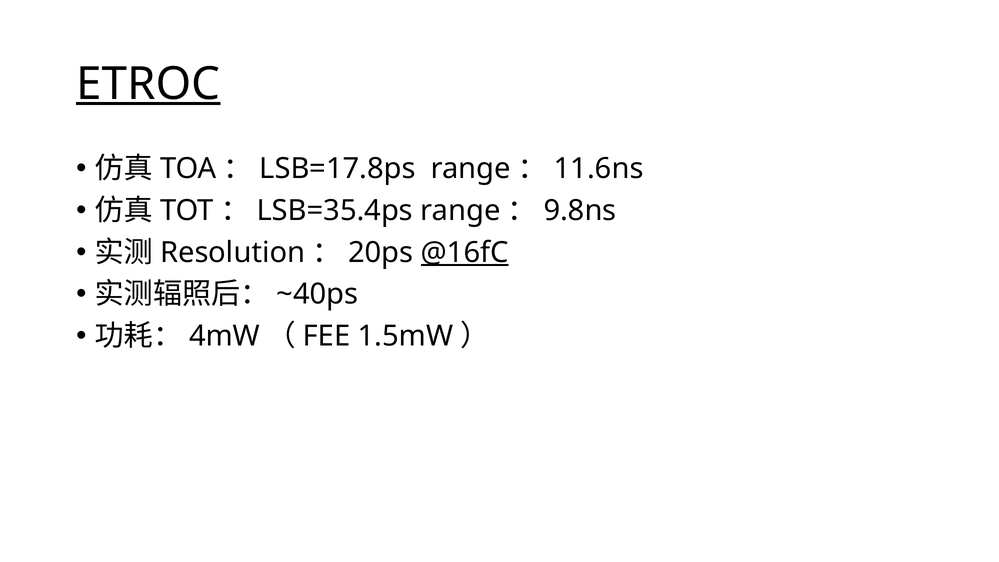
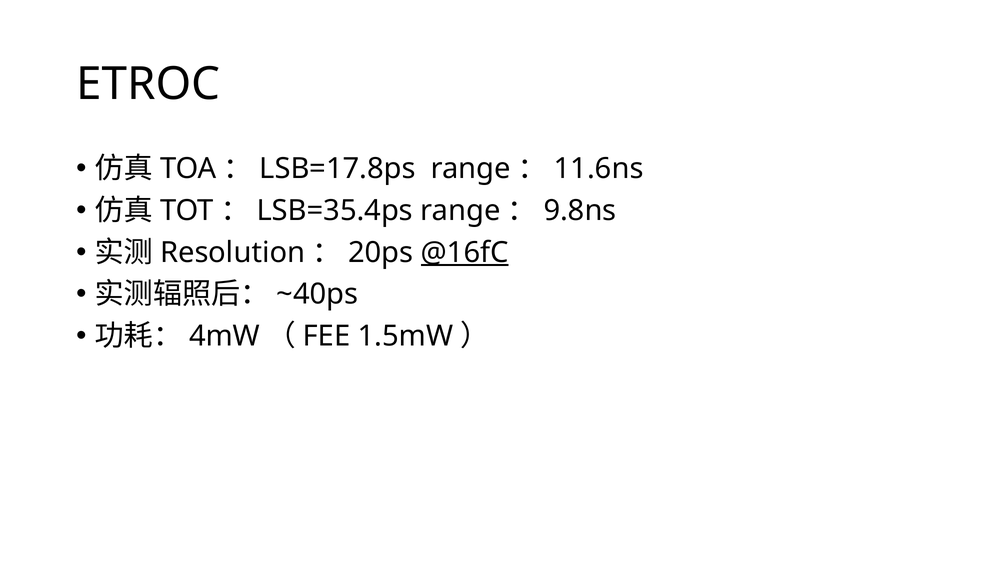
ETROC underline: present -> none
